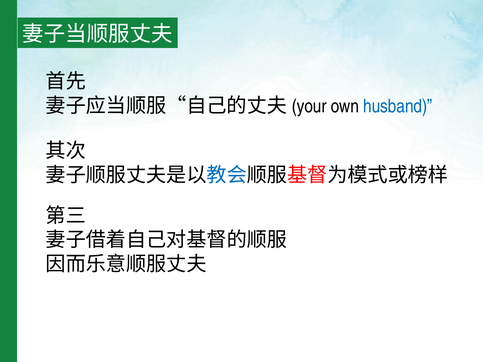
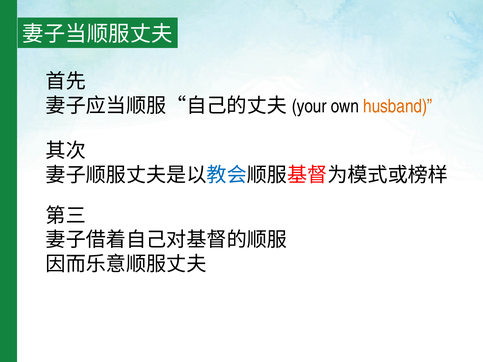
husband colour: blue -> orange
